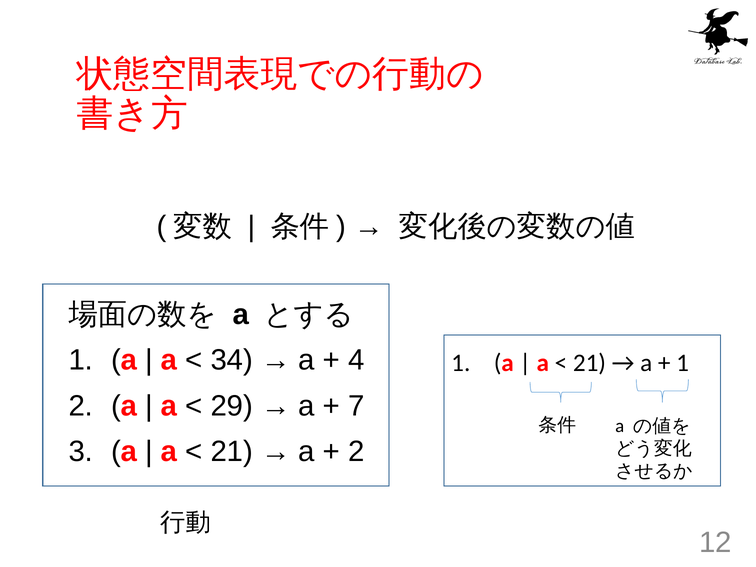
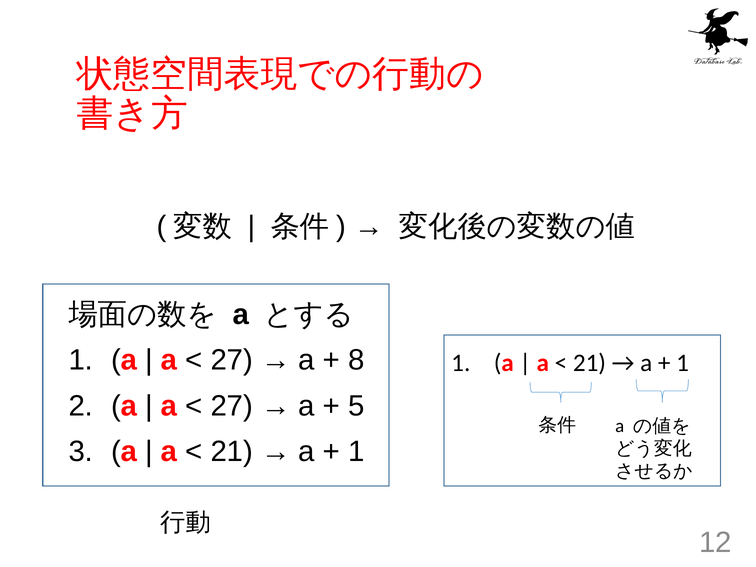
34 at (232, 360): 34 -> 27
4: 4 -> 8
29 at (232, 406): 29 -> 27
7: 7 -> 5
2 at (356, 452): 2 -> 1
